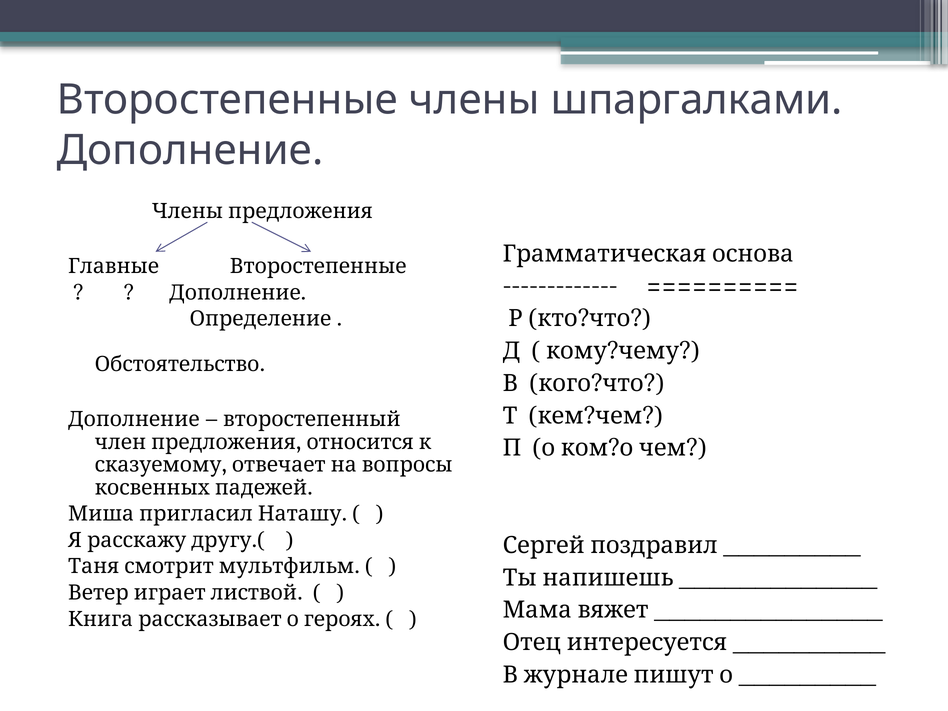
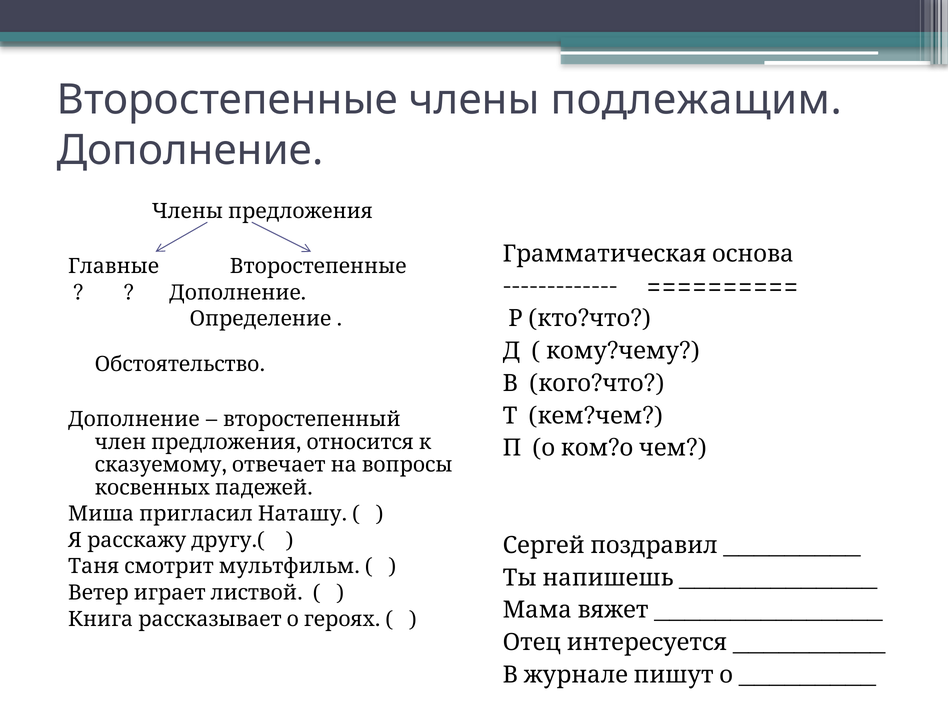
шпаргалками: шпаргалками -> подлежащим
